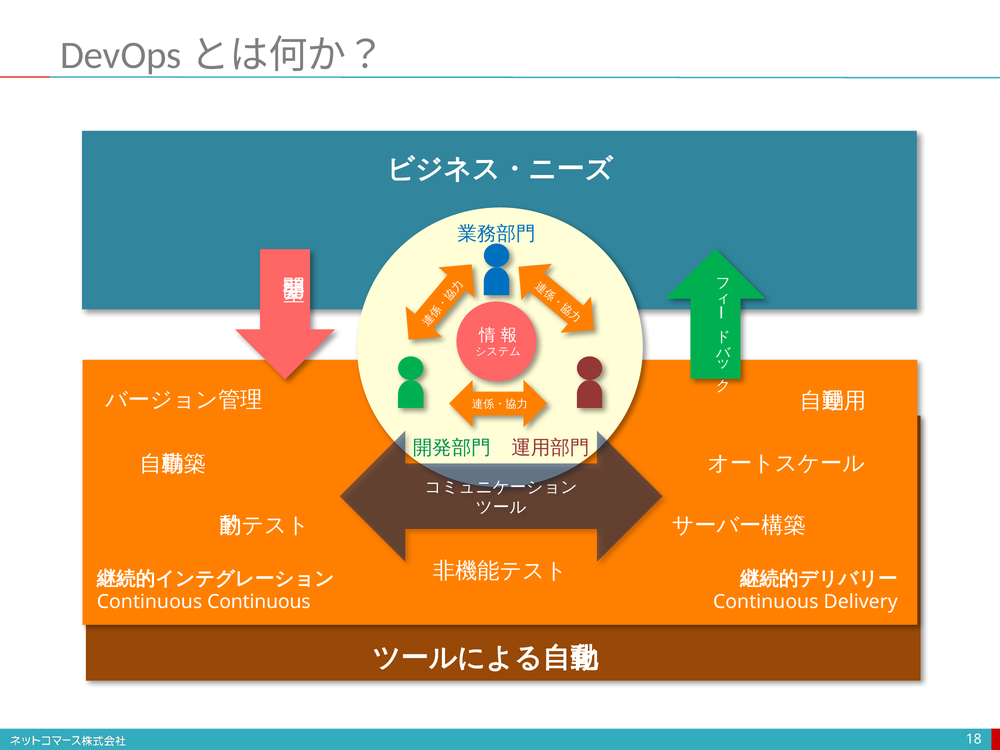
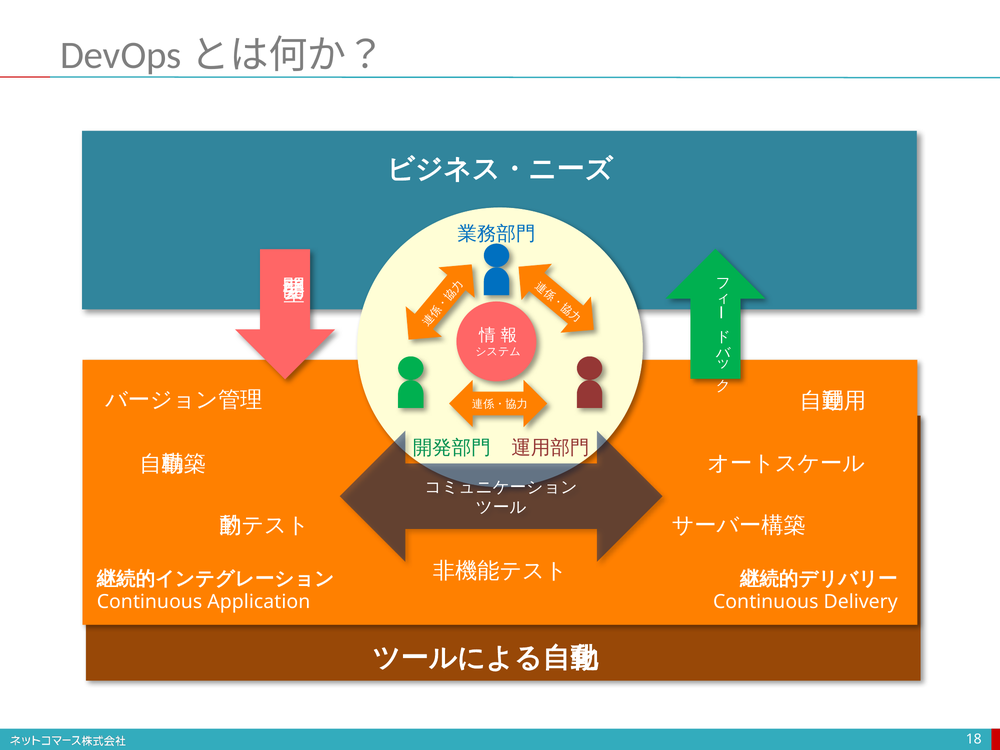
Continuous Continuous: Continuous -> Application
